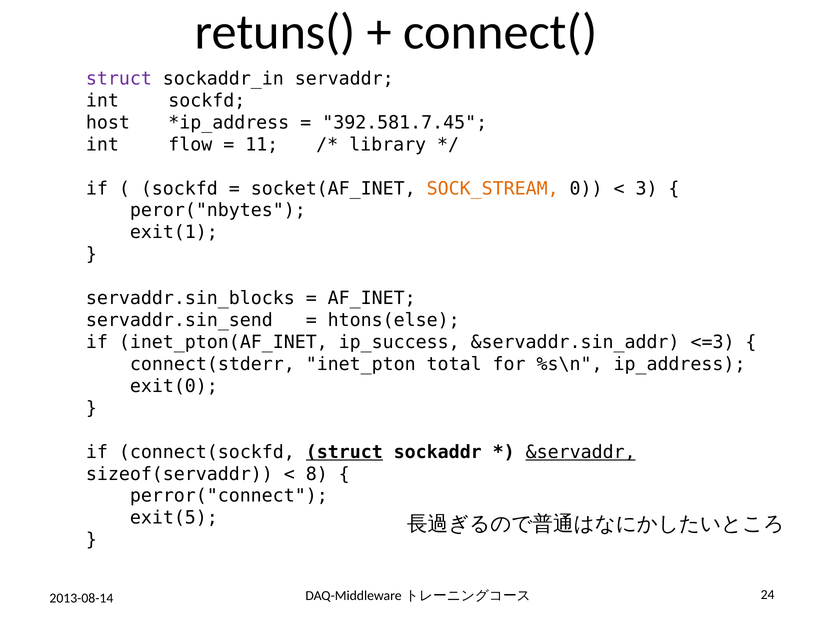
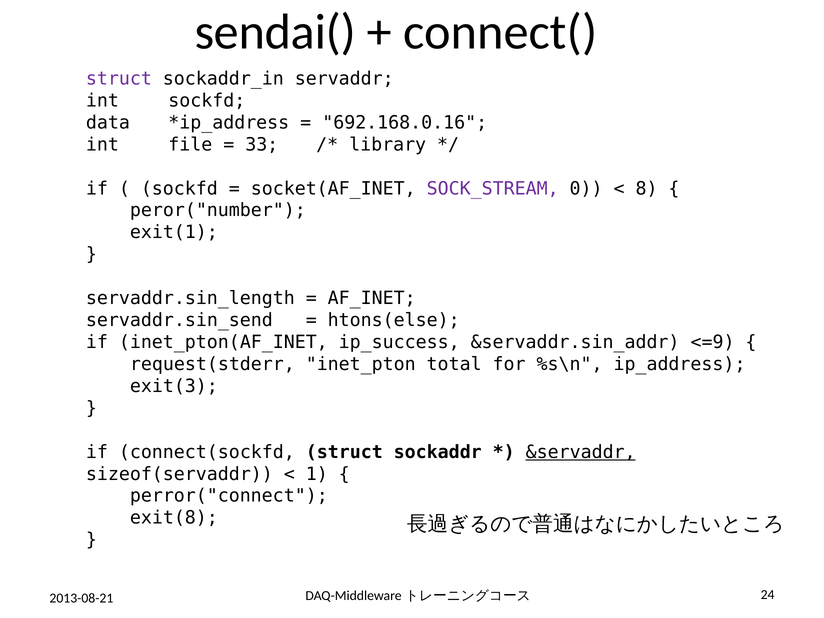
retuns(: retuns( -> sendai(
host: host -> data
392.581.7.45: 392.581.7.45 -> 692.168.0.16
flow: flow -> file
11: 11 -> 33
SOCK_STREAM colour: orange -> purple
3: 3 -> 8
peror("nbytes: peror("nbytes -> peror("number
servaddr.sin_blocks: servaddr.sin_blocks -> servaddr.sin_length
<=3: <=3 -> <=9
connect(stderr: connect(stderr -> request(stderr
exit(0: exit(0 -> exit(3
struct at (344, 452) underline: present -> none
8: 8 -> 1
exit(5: exit(5 -> exit(8
2013-08-14: 2013-08-14 -> 2013-08-21
